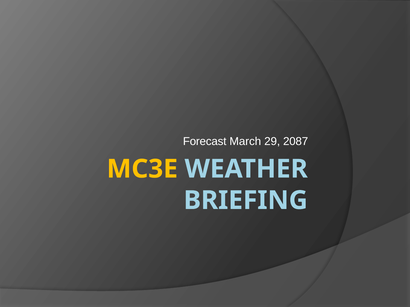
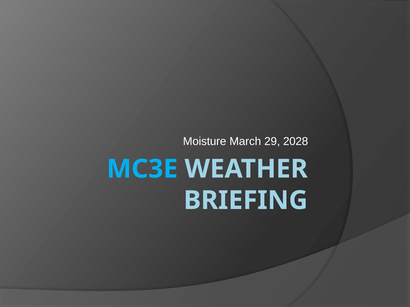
Forecast: Forecast -> Moisture
2087: 2087 -> 2028
MC3E colour: yellow -> light blue
